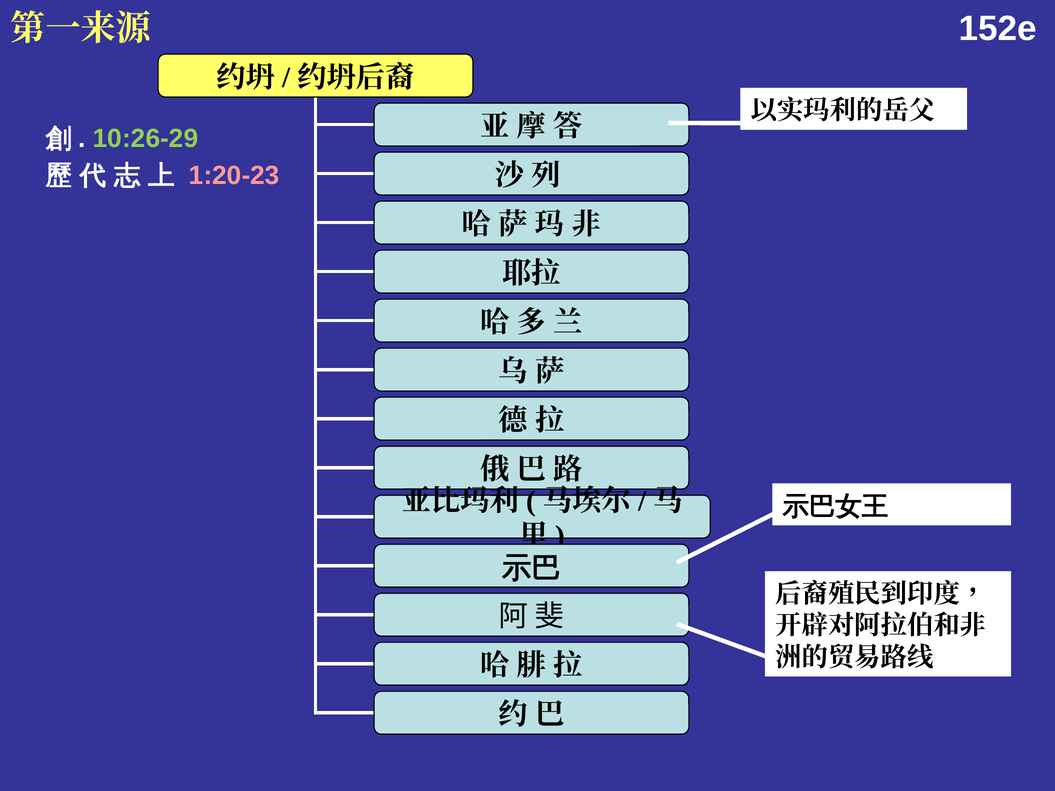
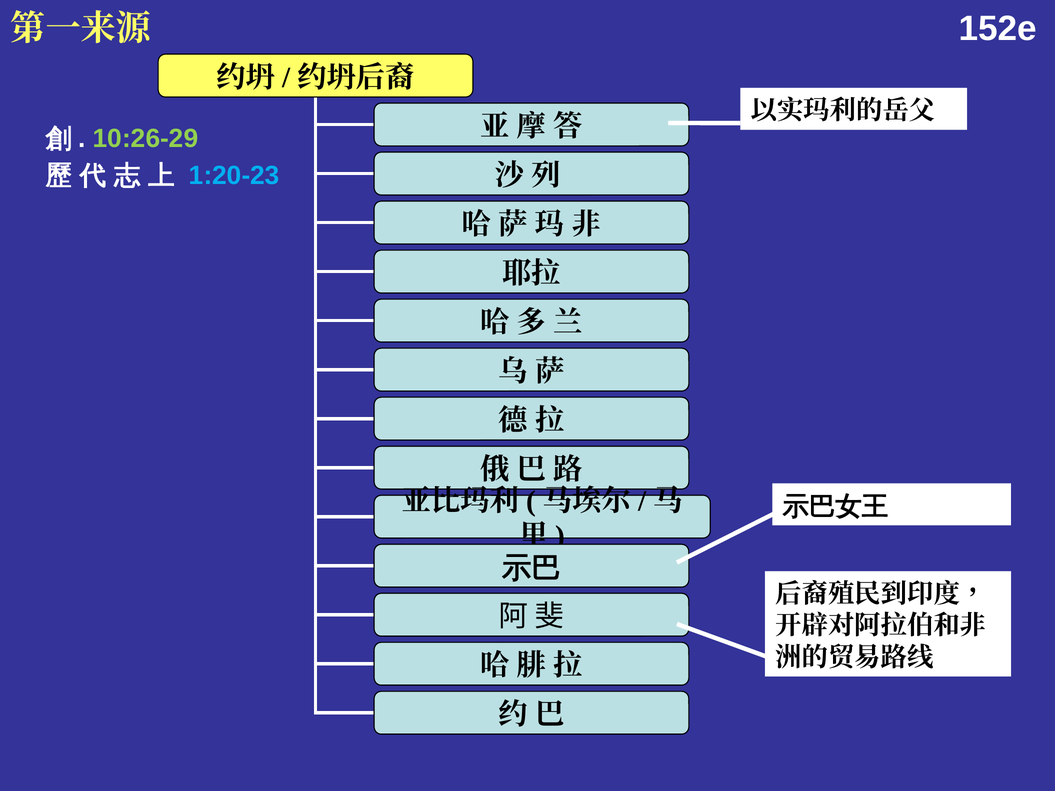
1:20-23 colour: pink -> light blue
